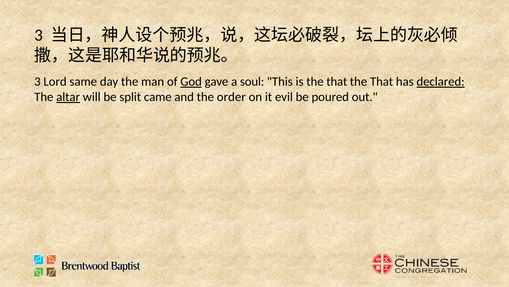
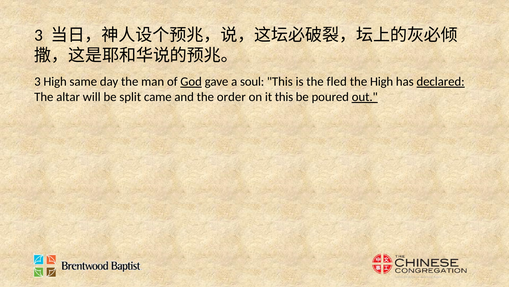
3 Lord: Lord -> High
is the that: that -> fled
That at (382, 81): That -> High
altar underline: present -> none
it evil: evil -> this
out underline: none -> present
